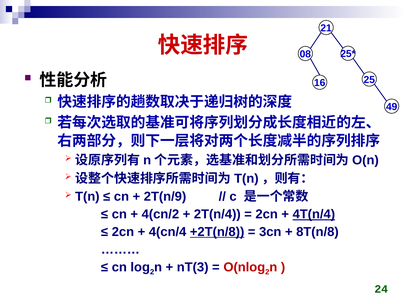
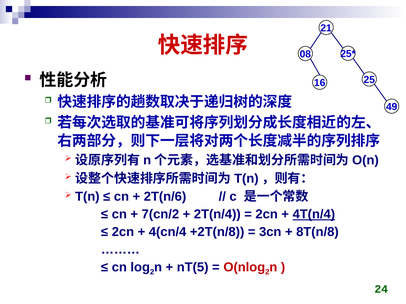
2T(n/9: 2T(n/9 -> 2T(n/6
4(cn/2: 4(cn/2 -> 7(cn/2
+2T(n/8 underline: present -> none
nT(3: nT(3 -> nT(5
